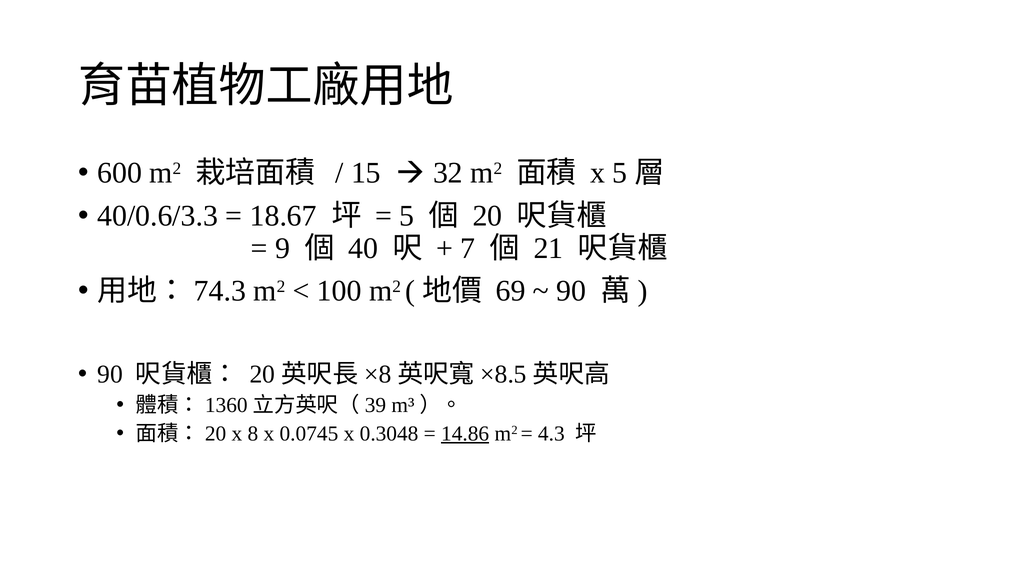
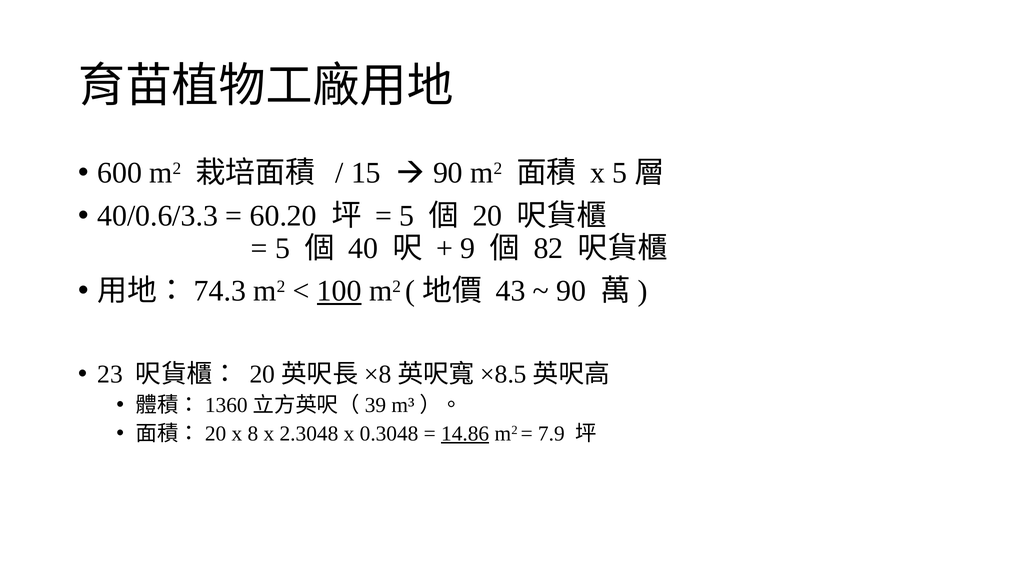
32 at (448, 173): 32 -> 90
18.67: 18.67 -> 60.20
9 at (283, 248): 9 -> 5
7: 7 -> 9
21: 21 -> 82
100 underline: none -> present
69: 69 -> 43
90 at (110, 375): 90 -> 23
0.0745: 0.0745 -> 2.3048
4.3: 4.3 -> 7.9
